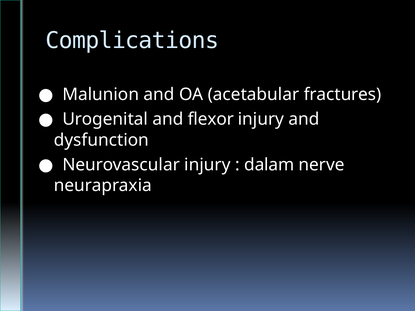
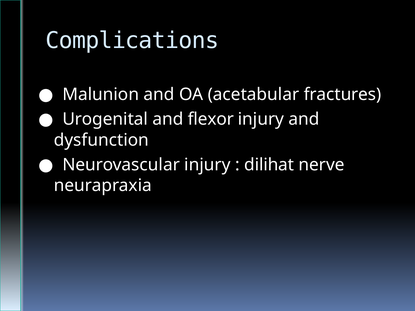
dalam: dalam -> dilihat
